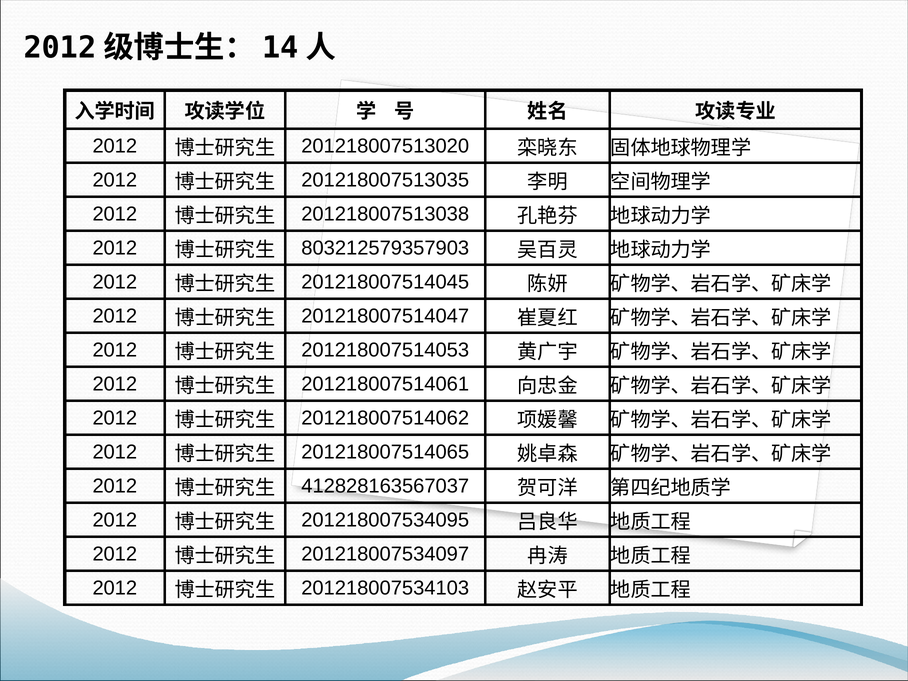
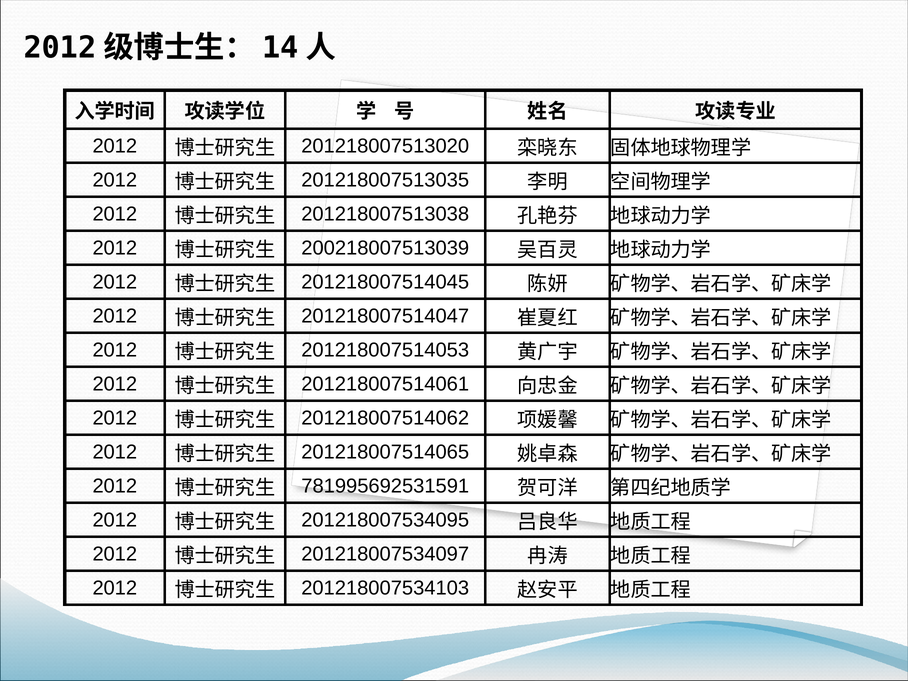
803212579357903: 803212579357903 -> 200218007513039
412828163567037: 412828163567037 -> 781995692531591
